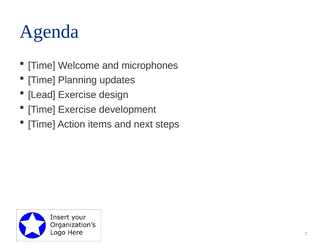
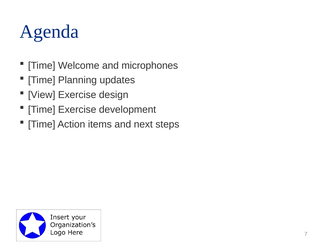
Lead: Lead -> View
